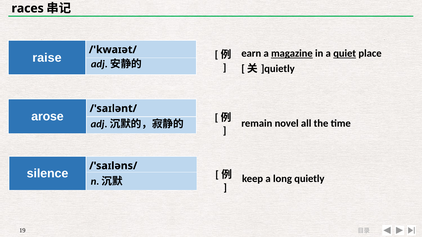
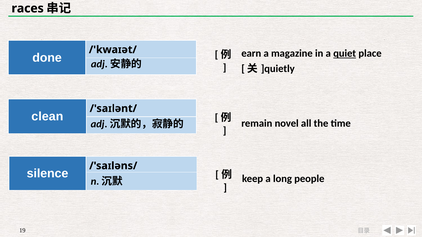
magazine underline: present -> none
raise: raise -> done
arose: arose -> clean
quietly: quietly -> people
